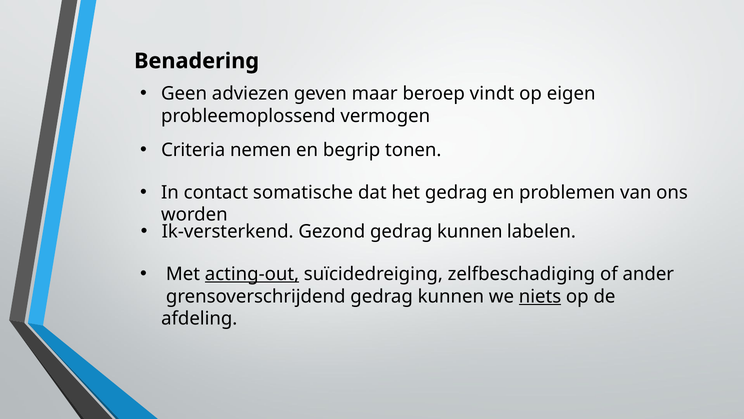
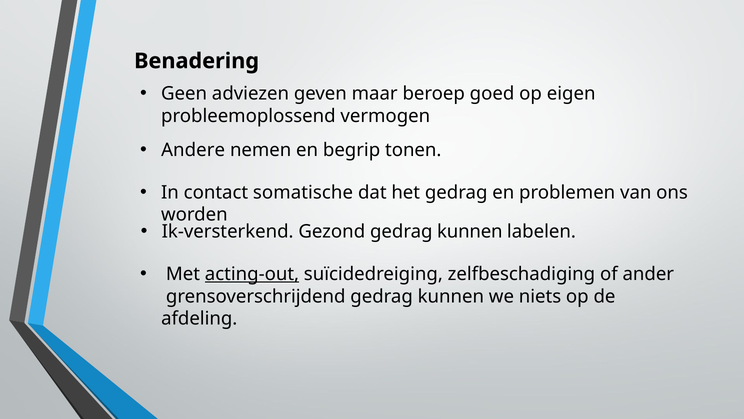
vindt: vindt -> goed
Criteria: Criteria -> Andere
niets underline: present -> none
